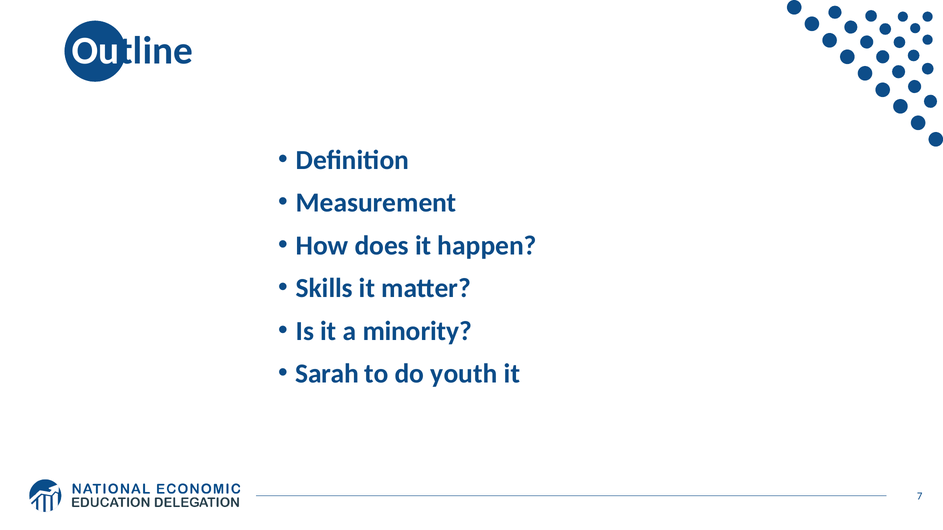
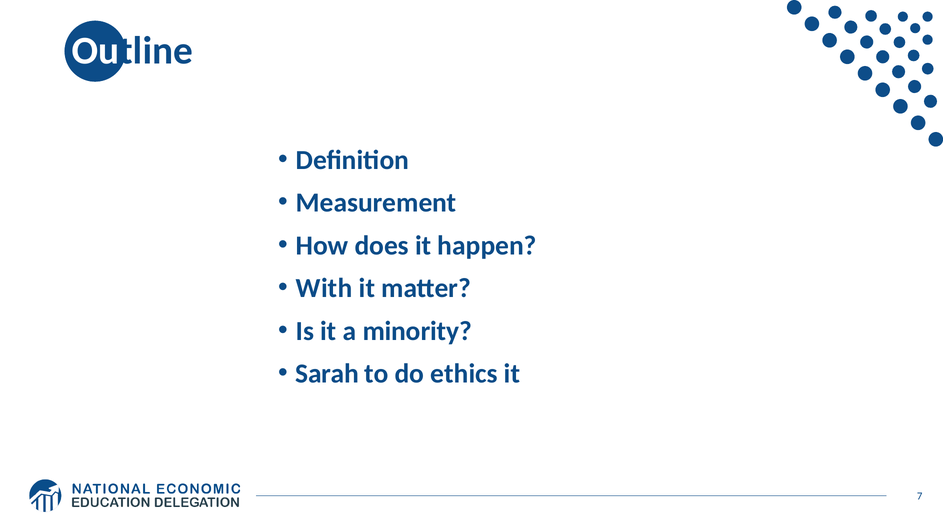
Skills: Skills -> With
youth: youth -> ethics
